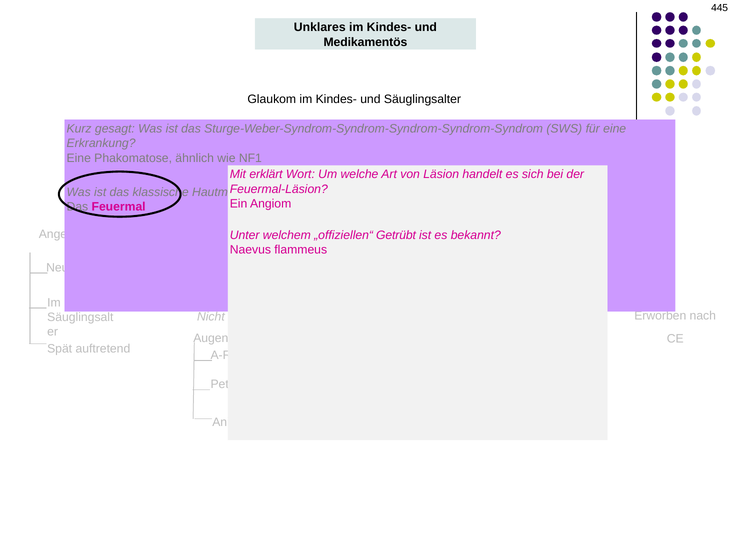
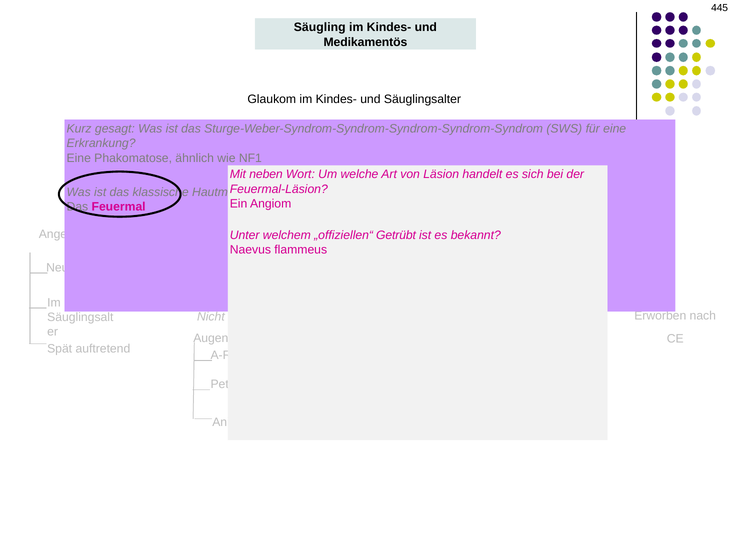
Unklares: Unklares -> Säugling
erklärt: erklärt -> neben
